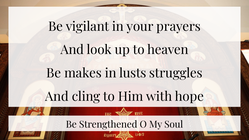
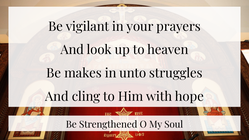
lusts: lusts -> unto
